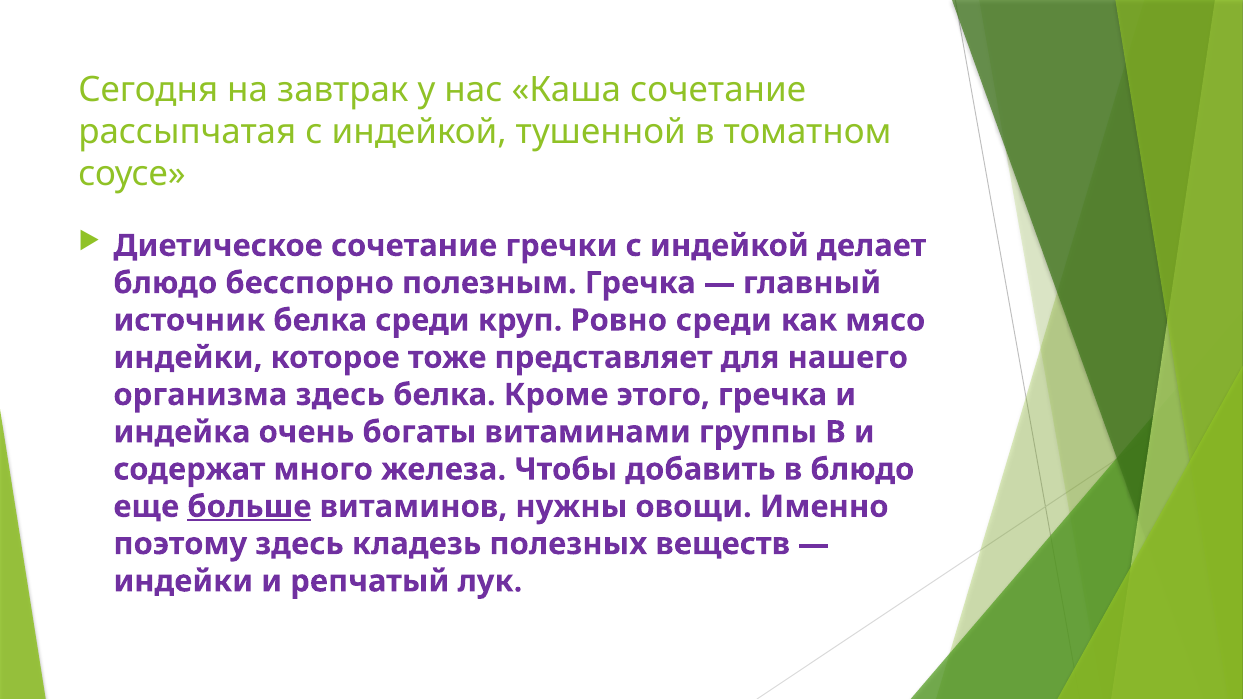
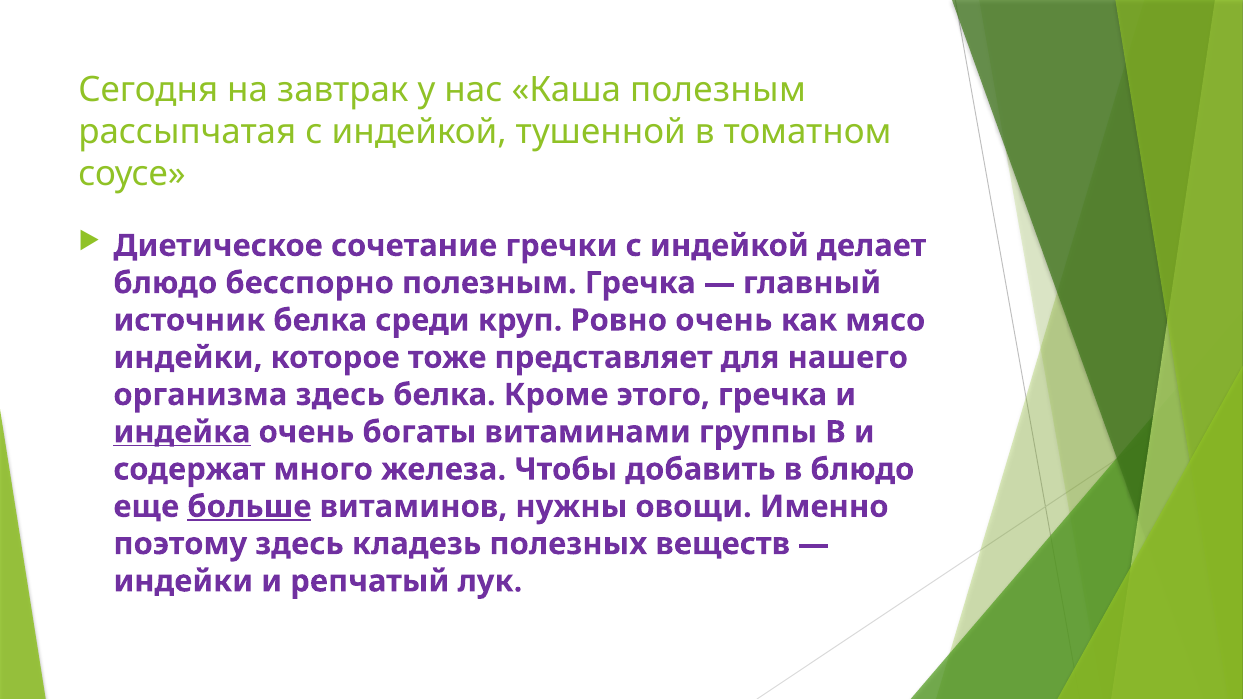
Каша сочетание: сочетание -> полезным
Ровно среди: среди -> очень
индейка underline: none -> present
